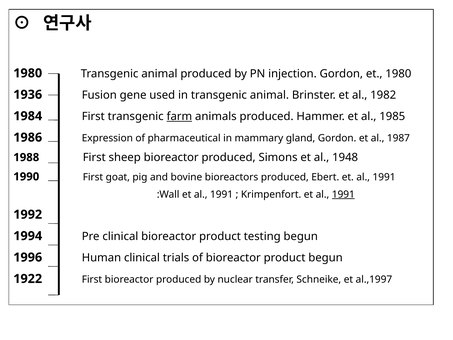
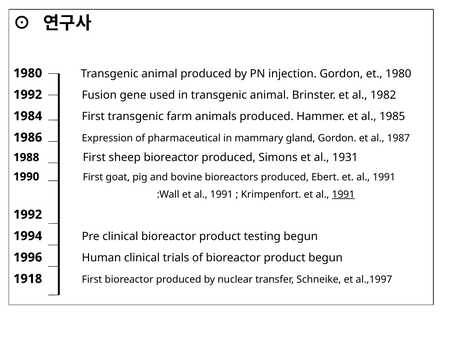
1936 at (28, 95): 1936 -> 1992
farm underline: present -> none
1948: 1948 -> 1931
1922: 1922 -> 1918
